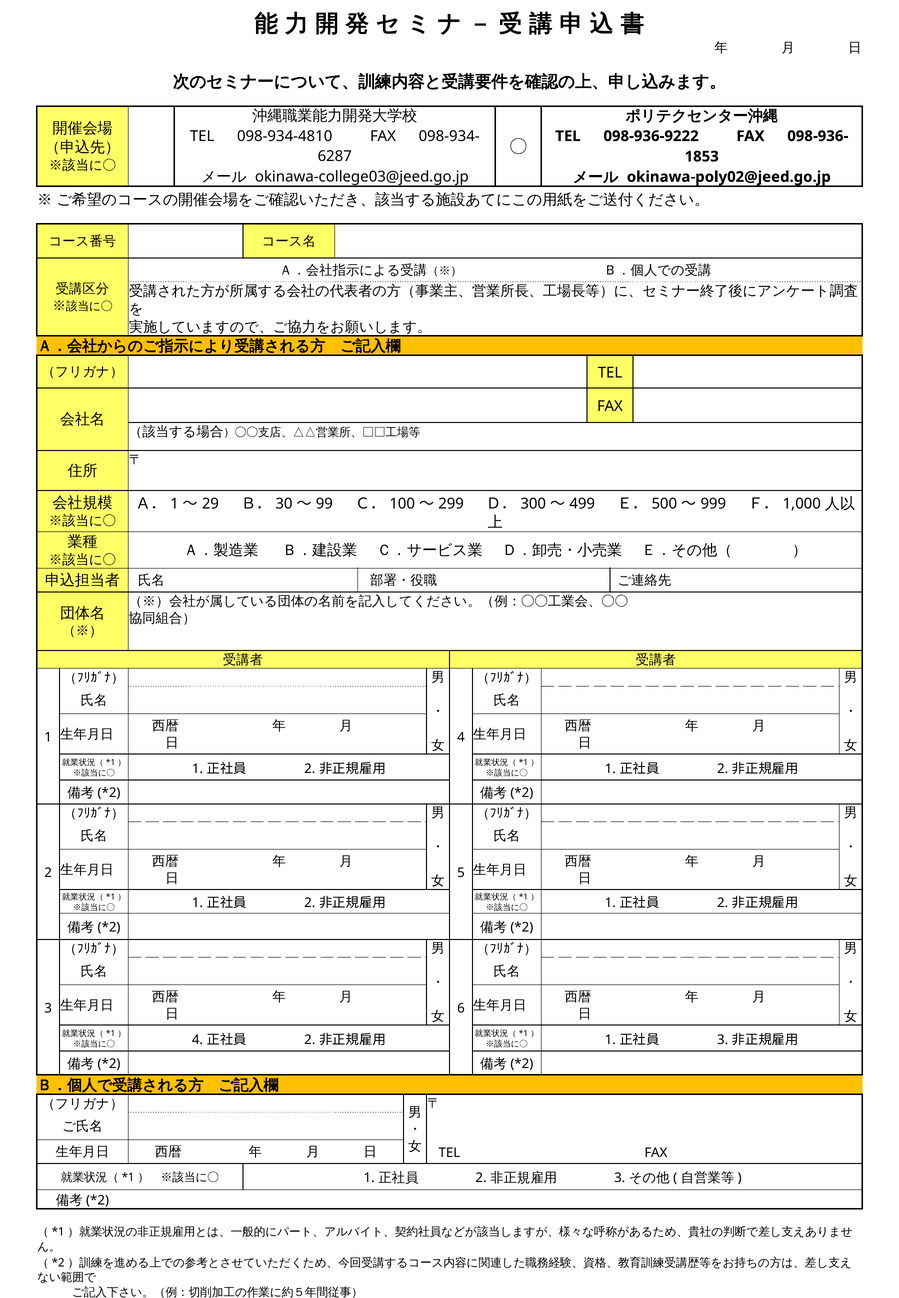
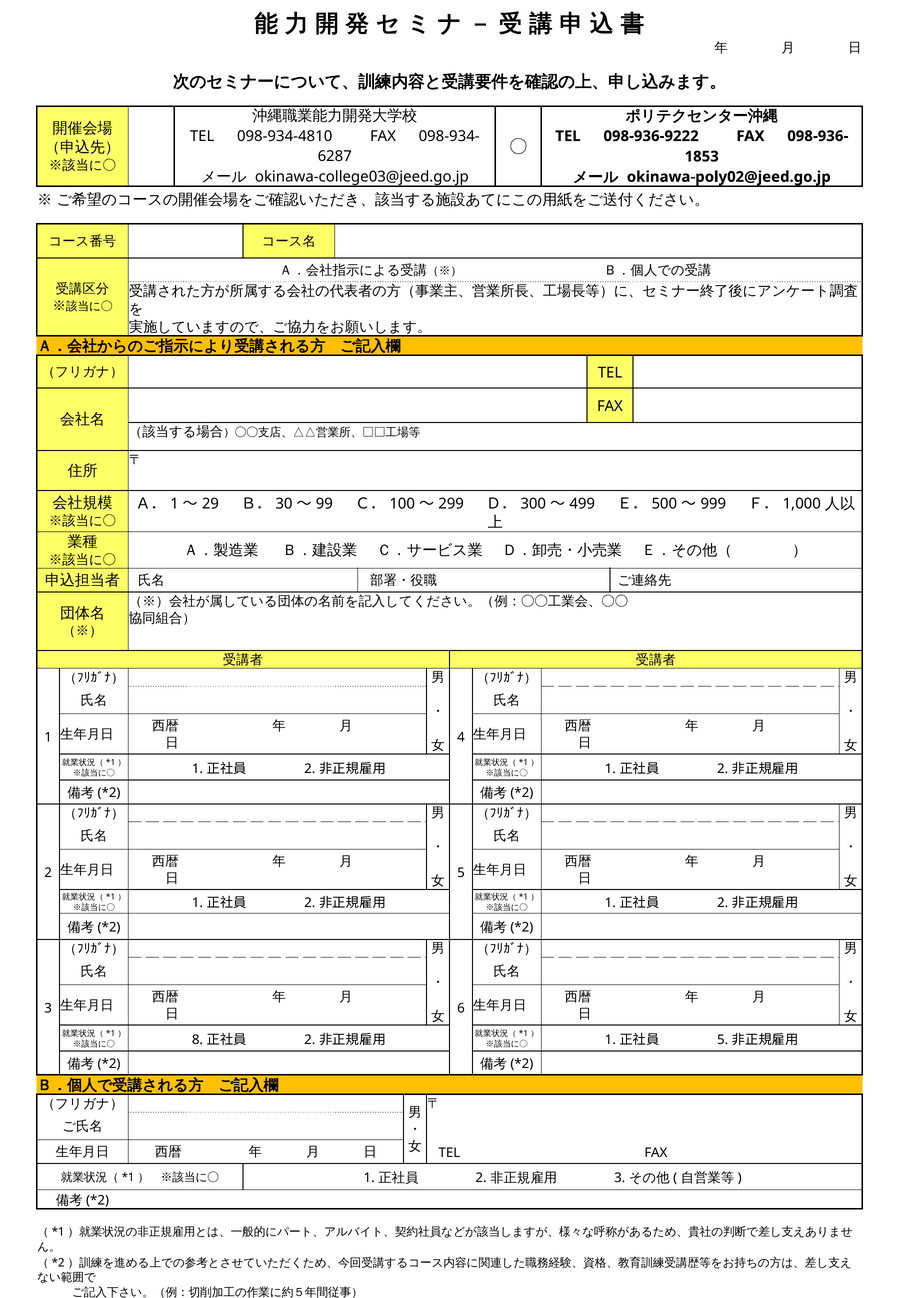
4 at (197, 1040): 4 -> 8
3 at (723, 1040): 3 -> 5
